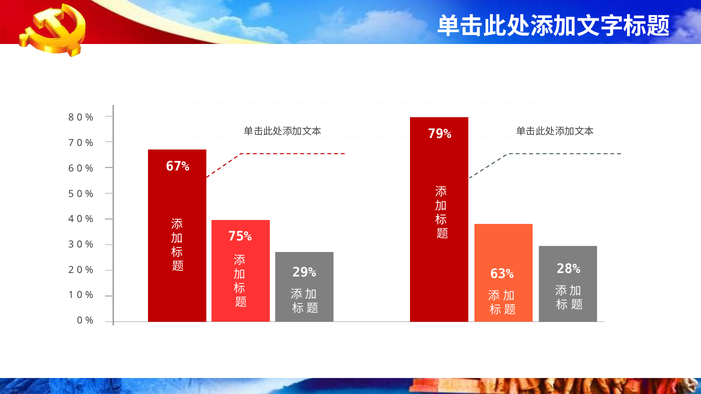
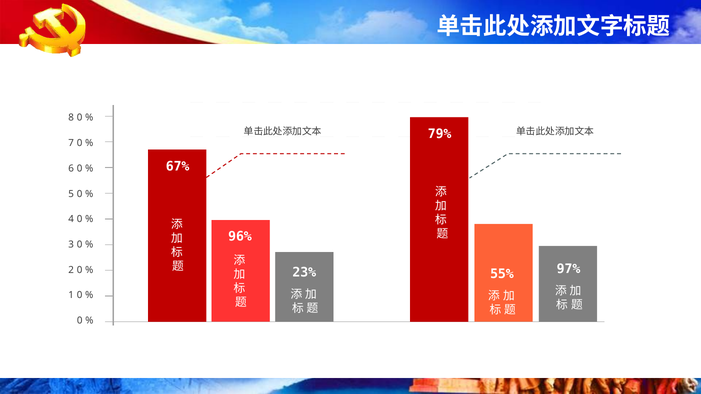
75%: 75% -> 96%
28%: 28% -> 97%
29%: 29% -> 23%
63%: 63% -> 55%
